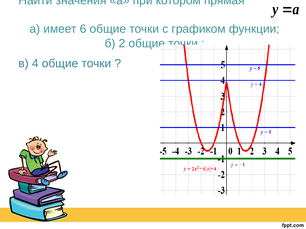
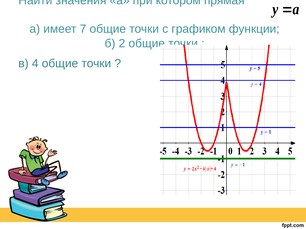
6: 6 -> 7
